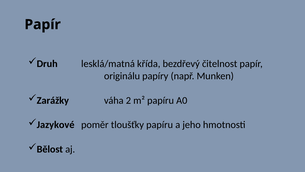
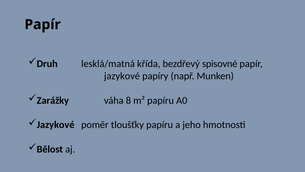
čitelnost: čitelnost -> spisovné
originálu at (122, 76): originálu -> jazykové
2: 2 -> 8
